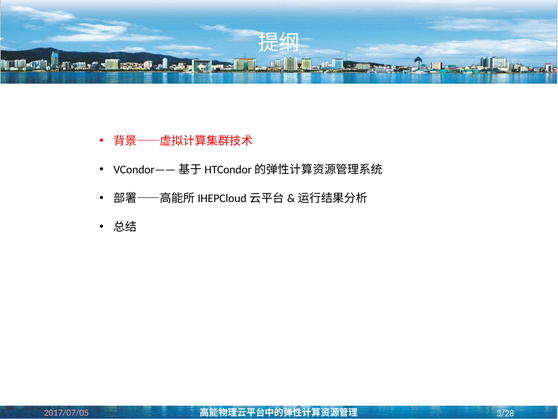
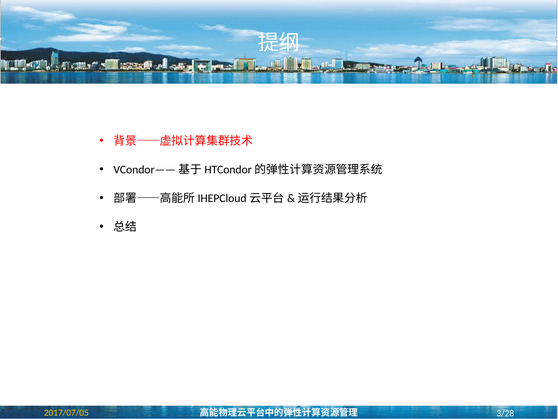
2017/07/05 colour: pink -> yellow
